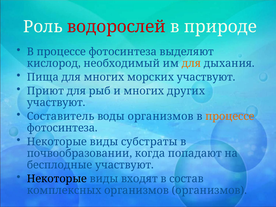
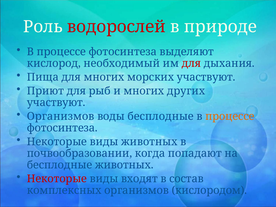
для at (191, 63) colour: orange -> red
Составитель at (61, 116): Составитель -> Организмов
воды организмов: организмов -> бесплодные
виды субстраты: субстраты -> животных
бесплодные участвуют: участвуют -> животных
Некоторые at (57, 179) colour: black -> red
организмов организмов: организмов -> кислородом
